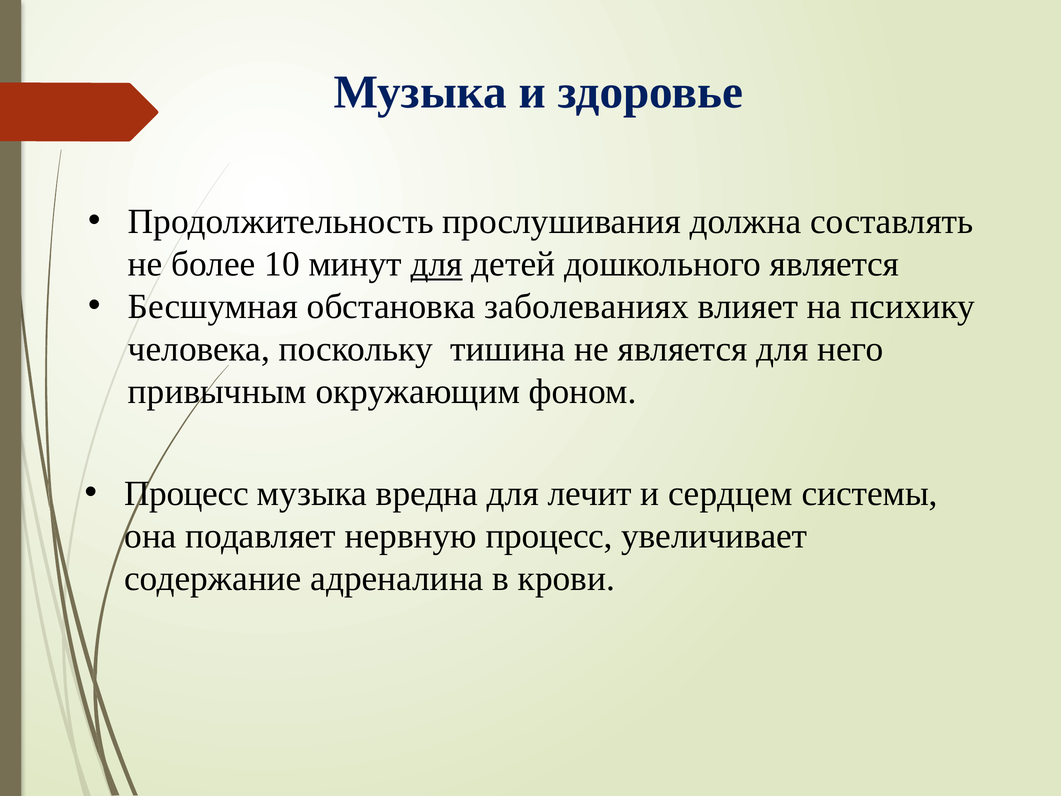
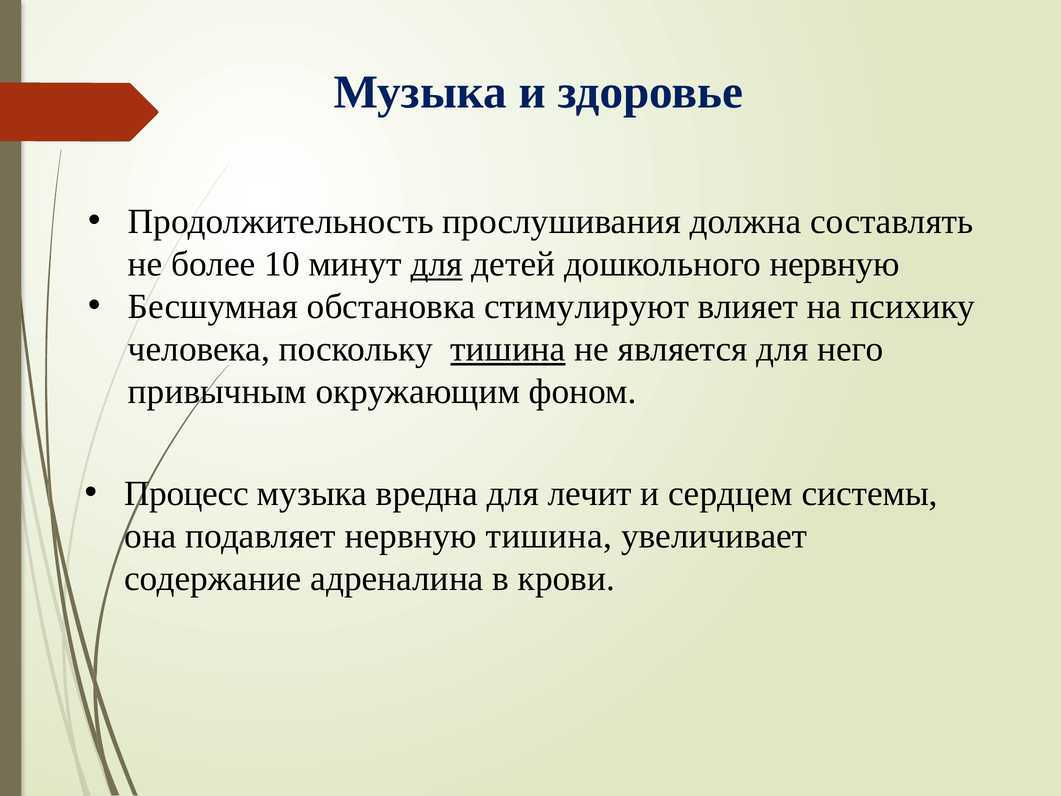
дошкольного является: является -> нервную
заболеваниях: заболеваниях -> стимулируют
тишина at (508, 349) underline: none -> present
нервную процесс: процесс -> тишина
